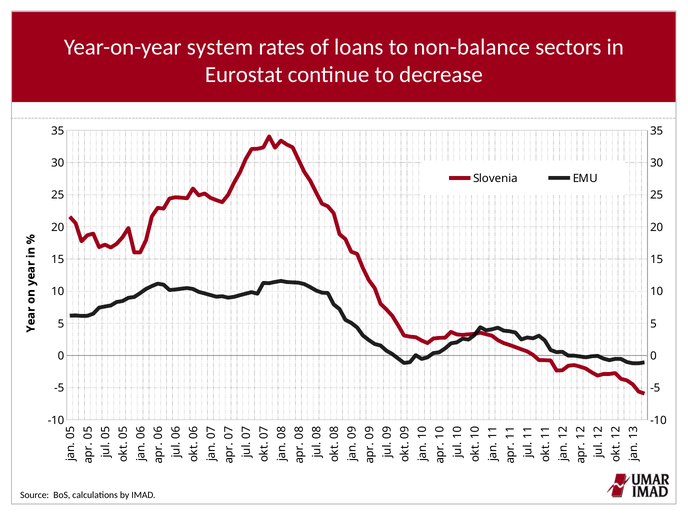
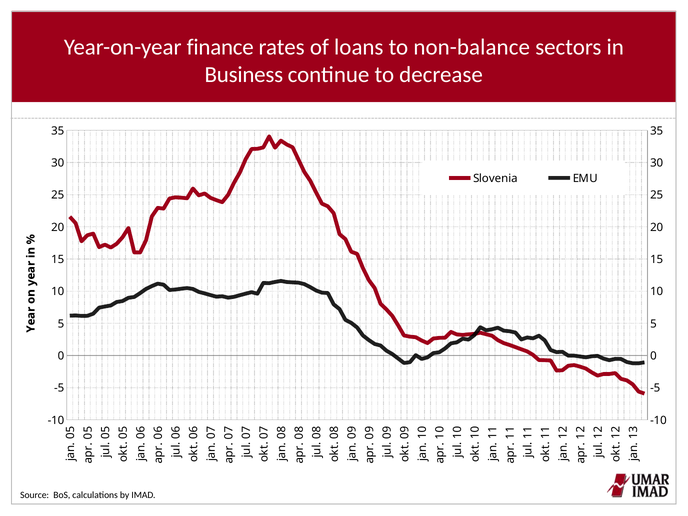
system: system -> finance
Eurostat: Eurostat -> Business
